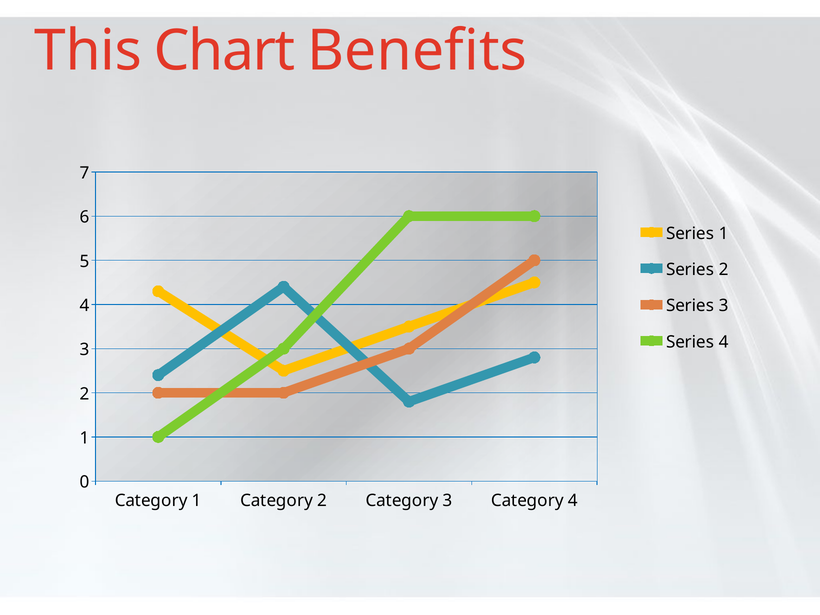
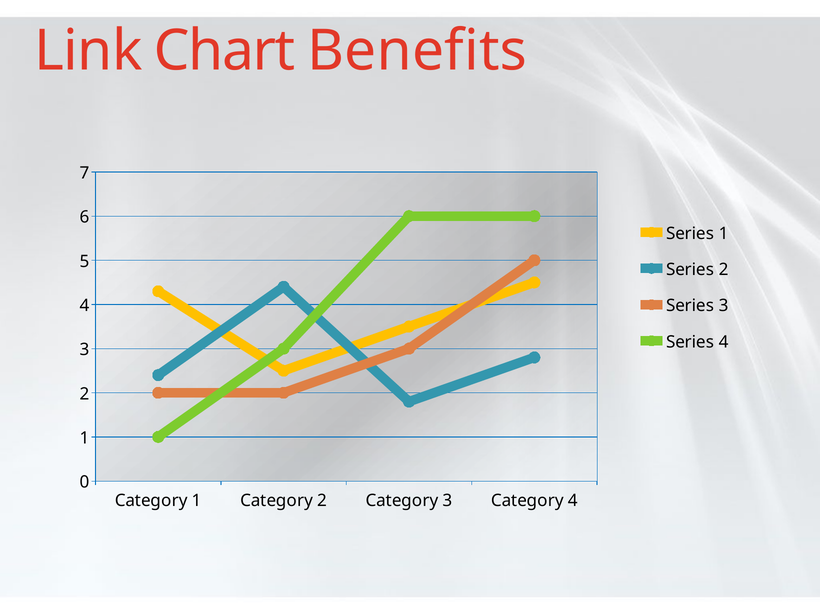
This: This -> Link
